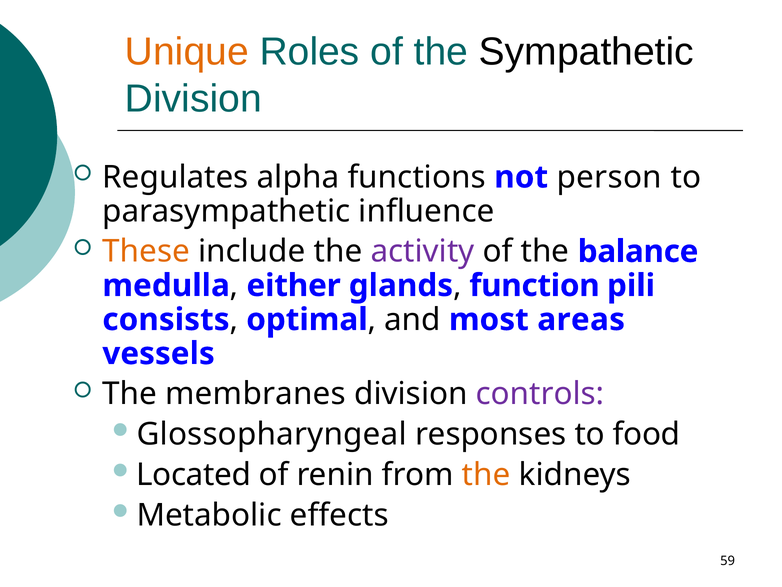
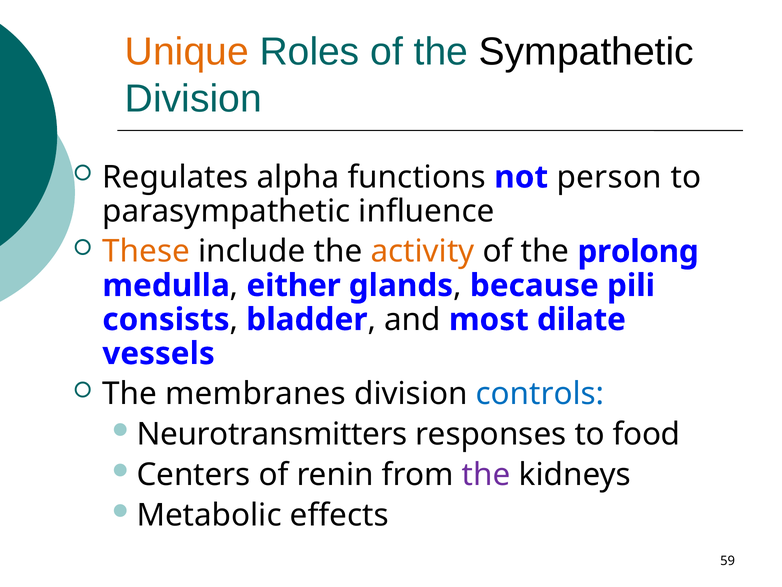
activity colour: purple -> orange
balance: balance -> prolong
function: function -> because
optimal: optimal -> bladder
areas: areas -> dilate
controls colour: purple -> blue
Glossopharyngeal: Glossopharyngeal -> Neurotransmitters
Located: Located -> Centers
the at (486, 474) colour: orange -> purple
